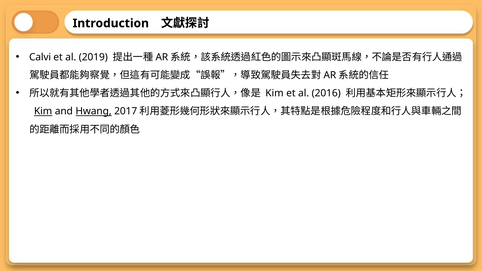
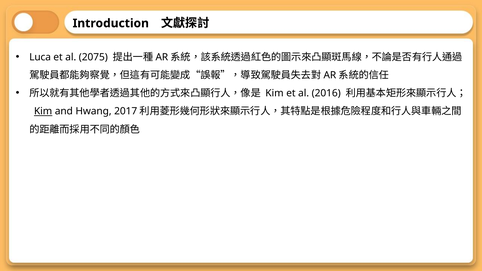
Calvi: Calvi -> Luca
2019: 2019 -> 2075
Hwang underline: present -> none
